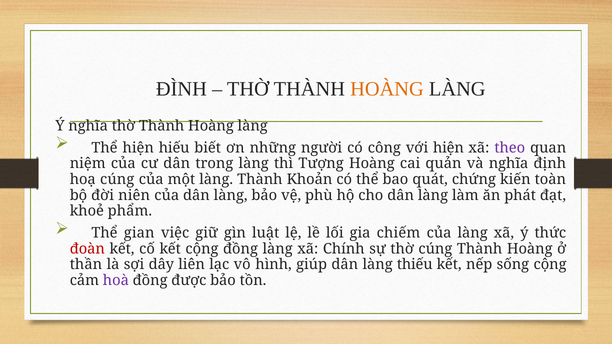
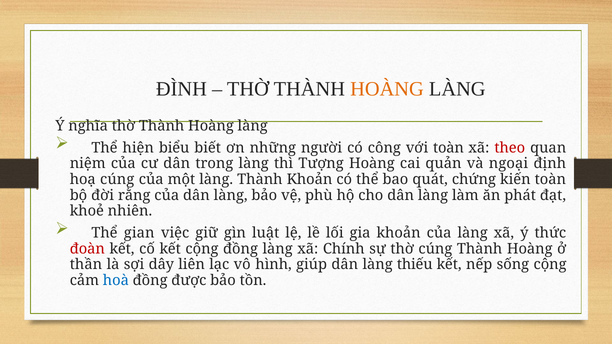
hiếu: hiếu -> biểu
với hiện: hiện -> toàn
theo colour: purple -> red
và nghĩa: nghĩa -> ngoại
niên: niên -> rằng
phẩm: phẩm -> nhiên
gia chiếm: chiếm -> khoản
hoà colour: purple -> blue
